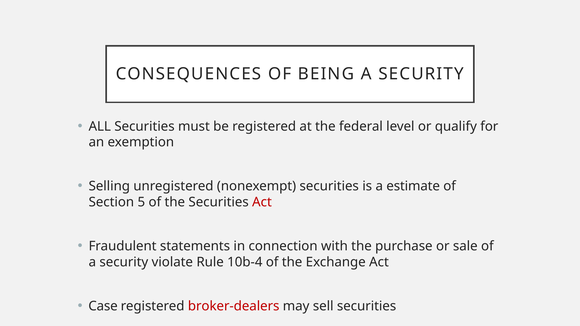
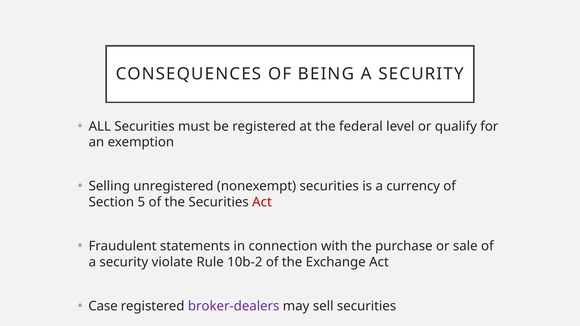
estimate: estimate -> currency
10b-4: 10b-4 -> 10b-2
broker-dealers colour: red -> purple
